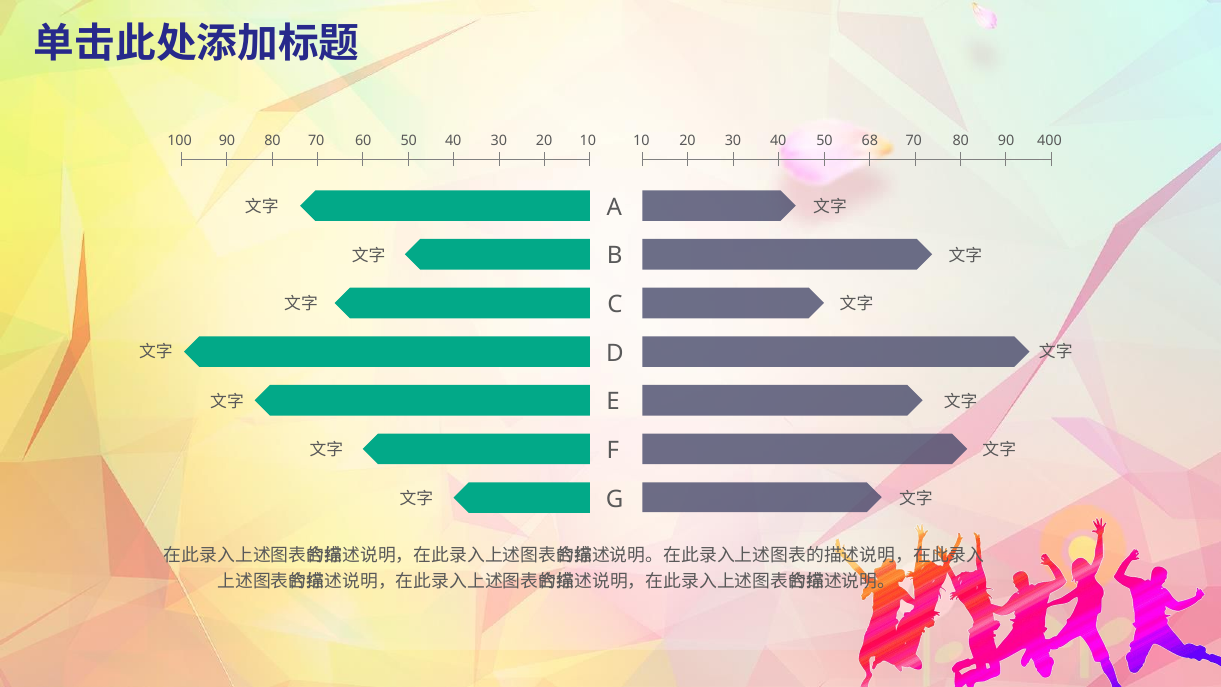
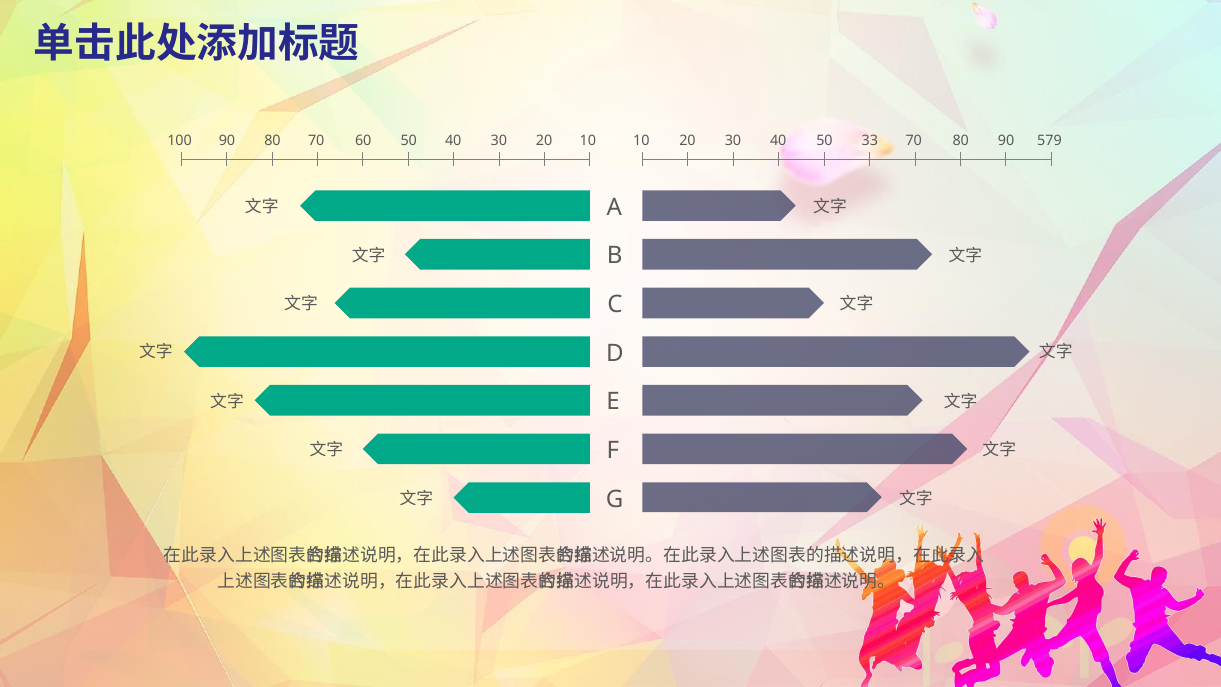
68: 68 -> 33
400: 400 -> 579
